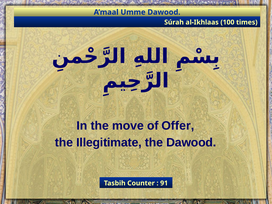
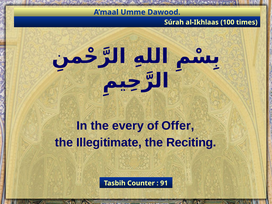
move: move -> every
the Dawood: Dawood -> Reciting
